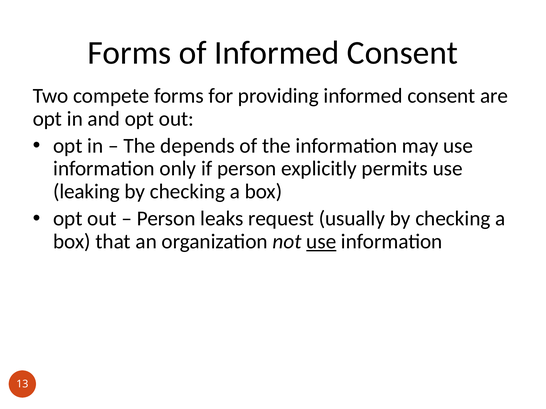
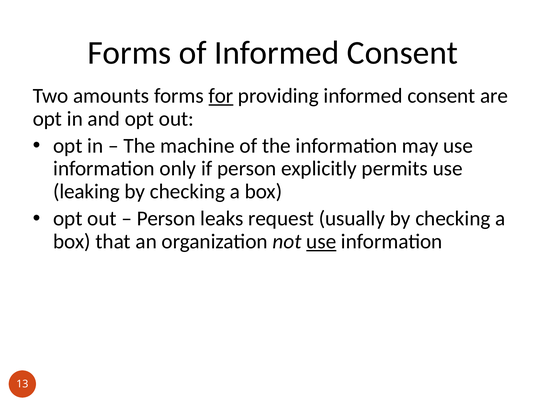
compete: compete -> amounts
for underline: none -> present
depends: depends -> machine
